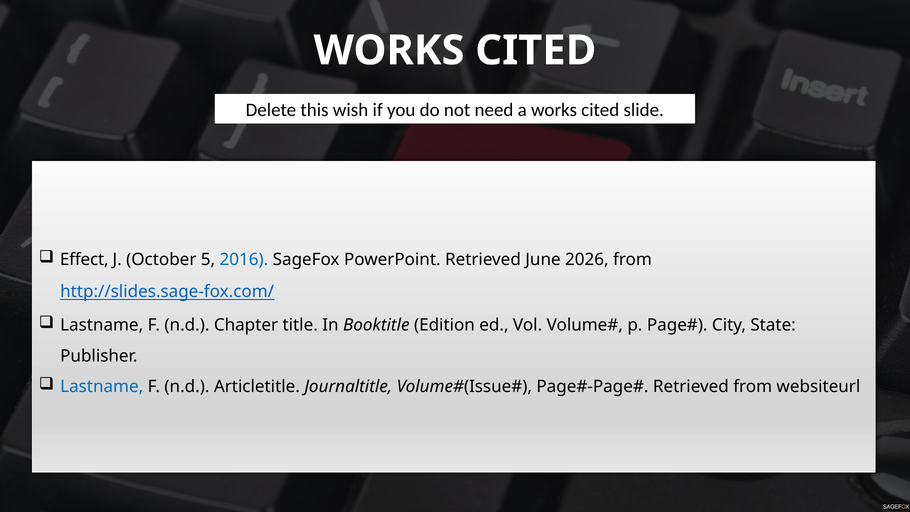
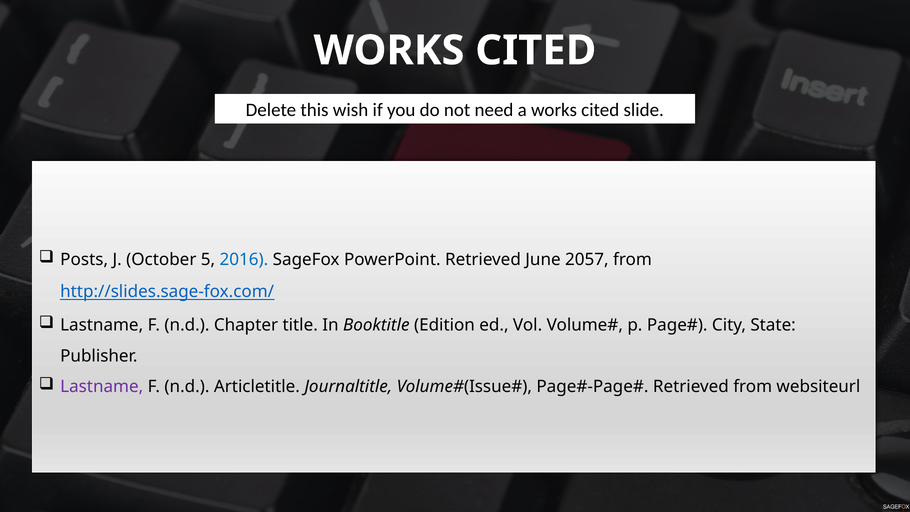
Effect: Effect -> Posts
2026: 2026 -> 2057
Lastname at (102, 387) colour: blue -> purple
